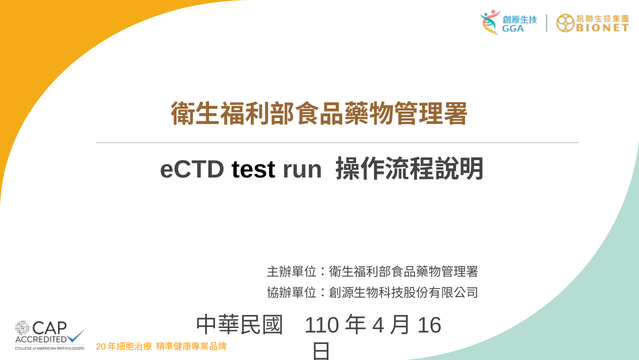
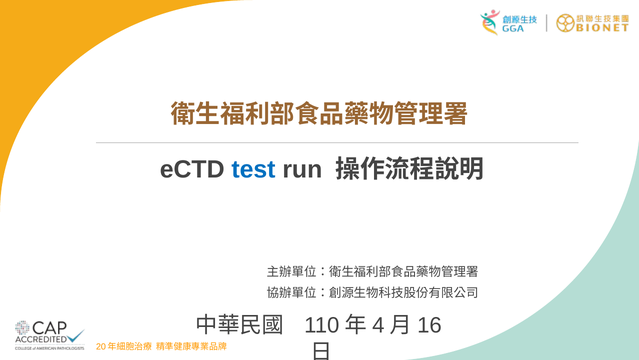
test colour: black -> blue
